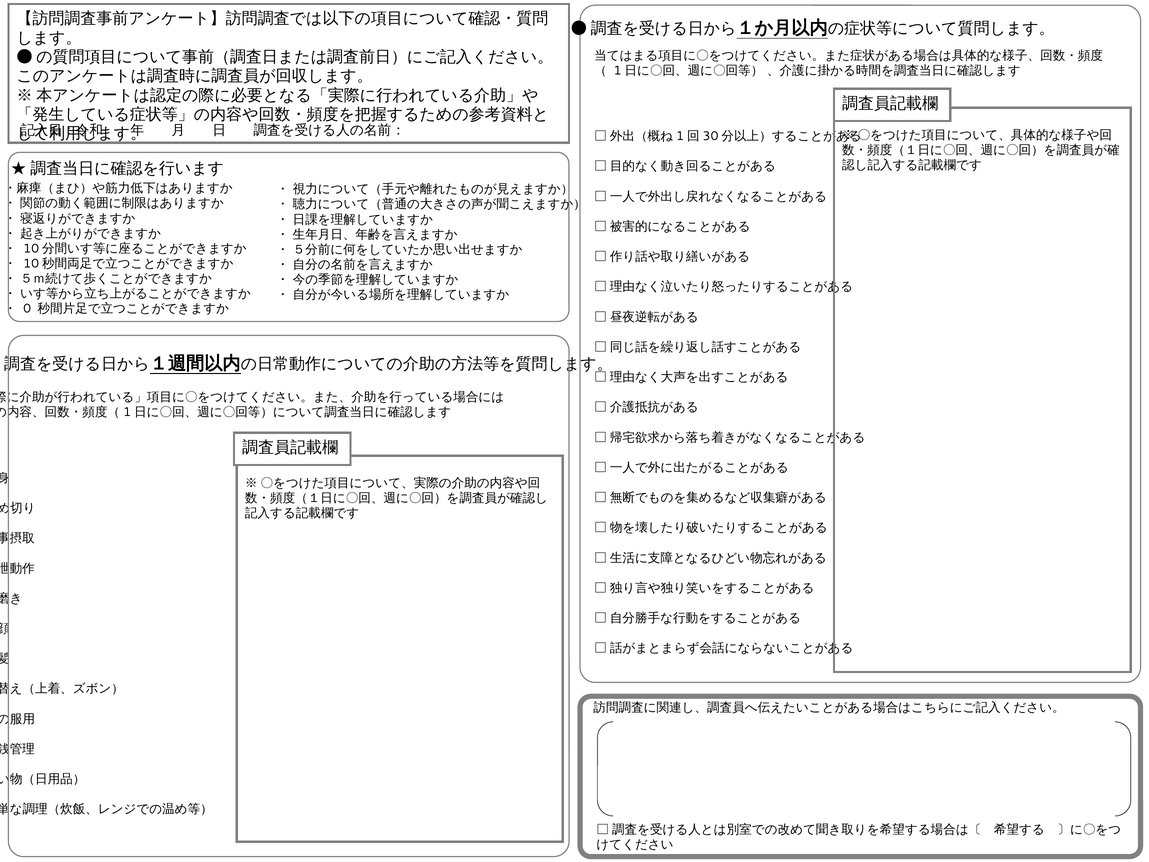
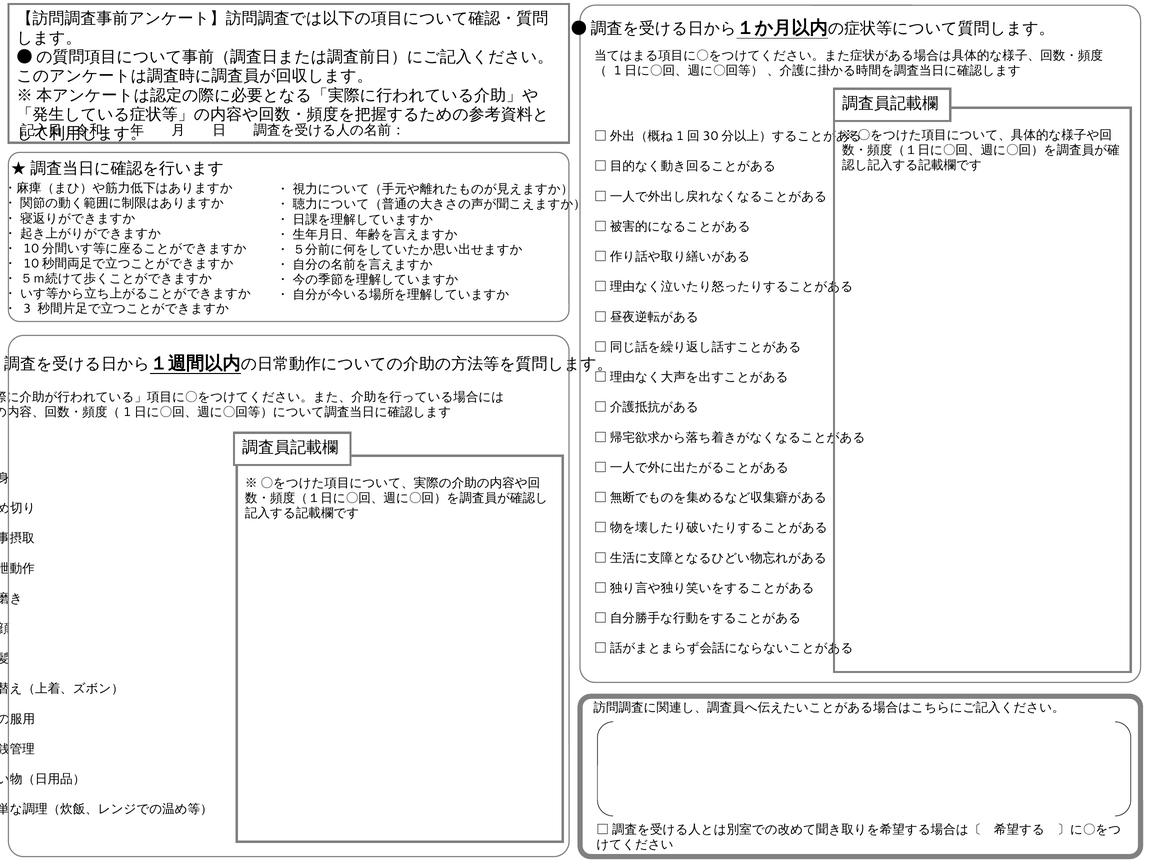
0: 0 -> 3
